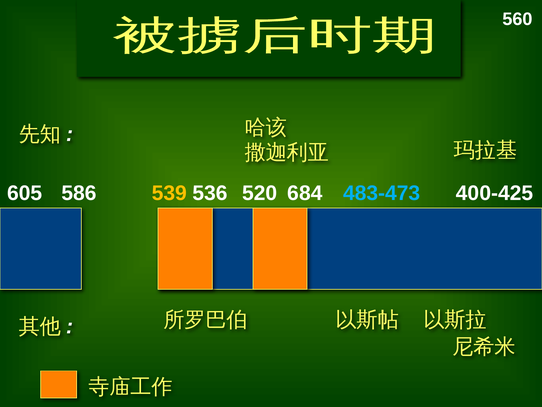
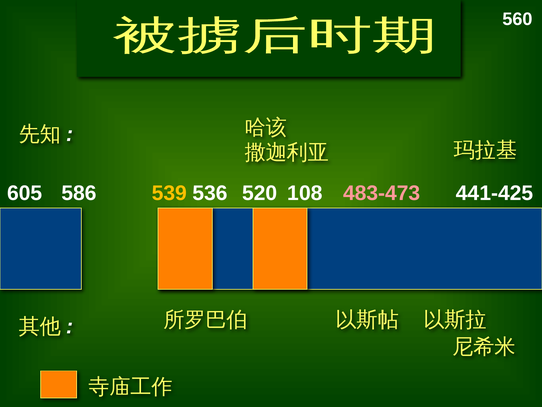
684: 684 -> 108
483-473 colour: light blue -> pink
400-425: 400-425 -> 441-425
